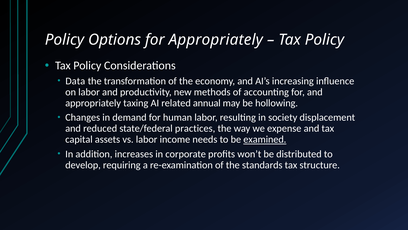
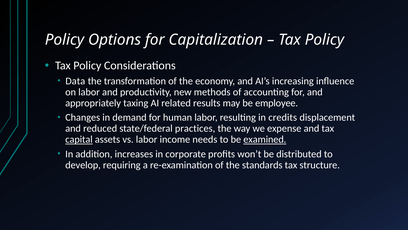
for Appropriately: Appropriately -> Capitalization
annual: annual -> results
hollowing: hollowing -> employee
society: society -> credits
capital underline: none -> present
